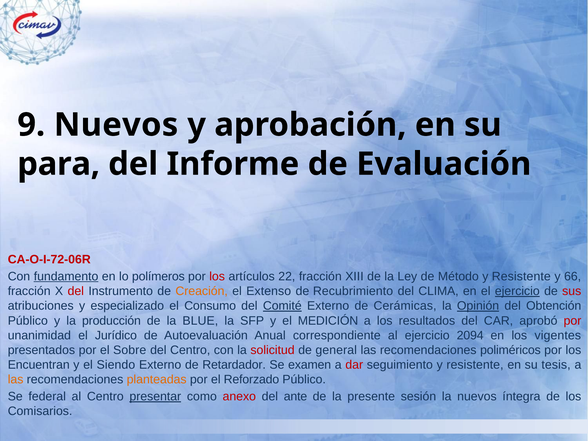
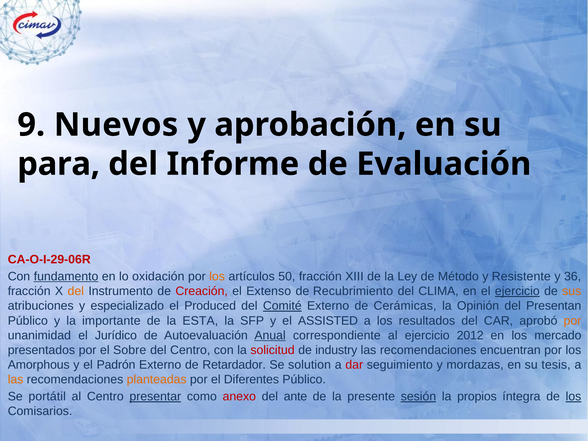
CA-O-I-72-06R: CA-O-I-72-06R -> CA-O-I-29-06R
polímeros: polímeros -> oxidación
los at (217, 277) colour: red -> orange
22: 22 -> 50
66: 66 -> 36
del at (76, 291) colour: red -> orange
Creación colour: orange -> red
sus colour: red -> orange
Consumo: Consumo -> Produced
Opinión underline: present -> none
Obtención: Obtención -> Presentan
producción: producción -> importante
BLUE: BLUE -> ESTA
MEDICIÓN: MEDICIÓN -> ASSISTED
por at (573, 321) colour: red -> orange
Anual underline: none -> present
2094: 2094 -> 2012
vigentes: vigentes -> mercado
general: general -> industry
poliméricos: poliméricos -> encuentran
Encuentran: Encuentran -> Amorphous
Siendo: Siendo -> Padrón
examen: examen -> solution
seguimiento y resistente: resistente -> mordazas
Reforzado: Reforzado -> Diferentes
federal: federal -> portátil
sesión underline: none -> present
la nuevos: nuevos -> propios
los at (573, 397) underline: none -> present
